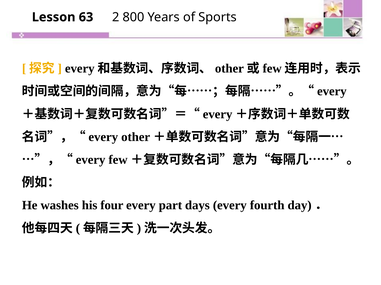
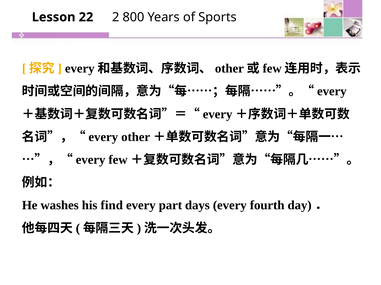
63: 63 -> 22
four: four -> find
